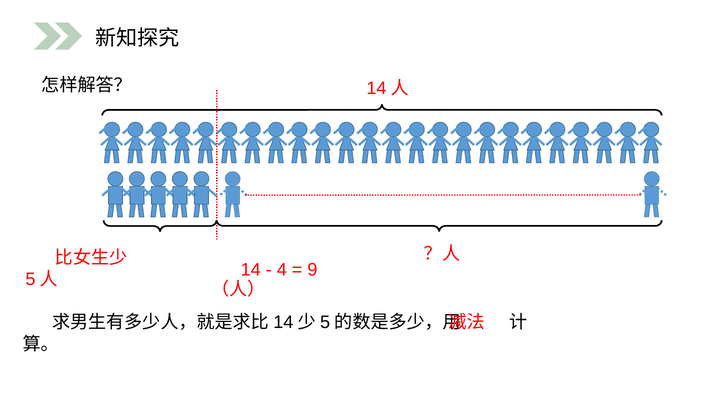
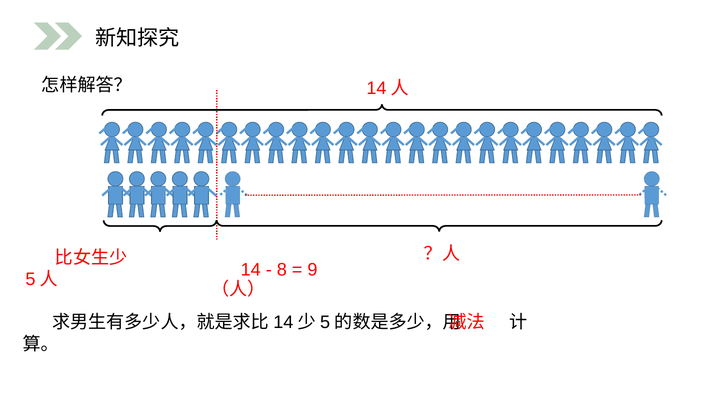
4: 4 -> 8
